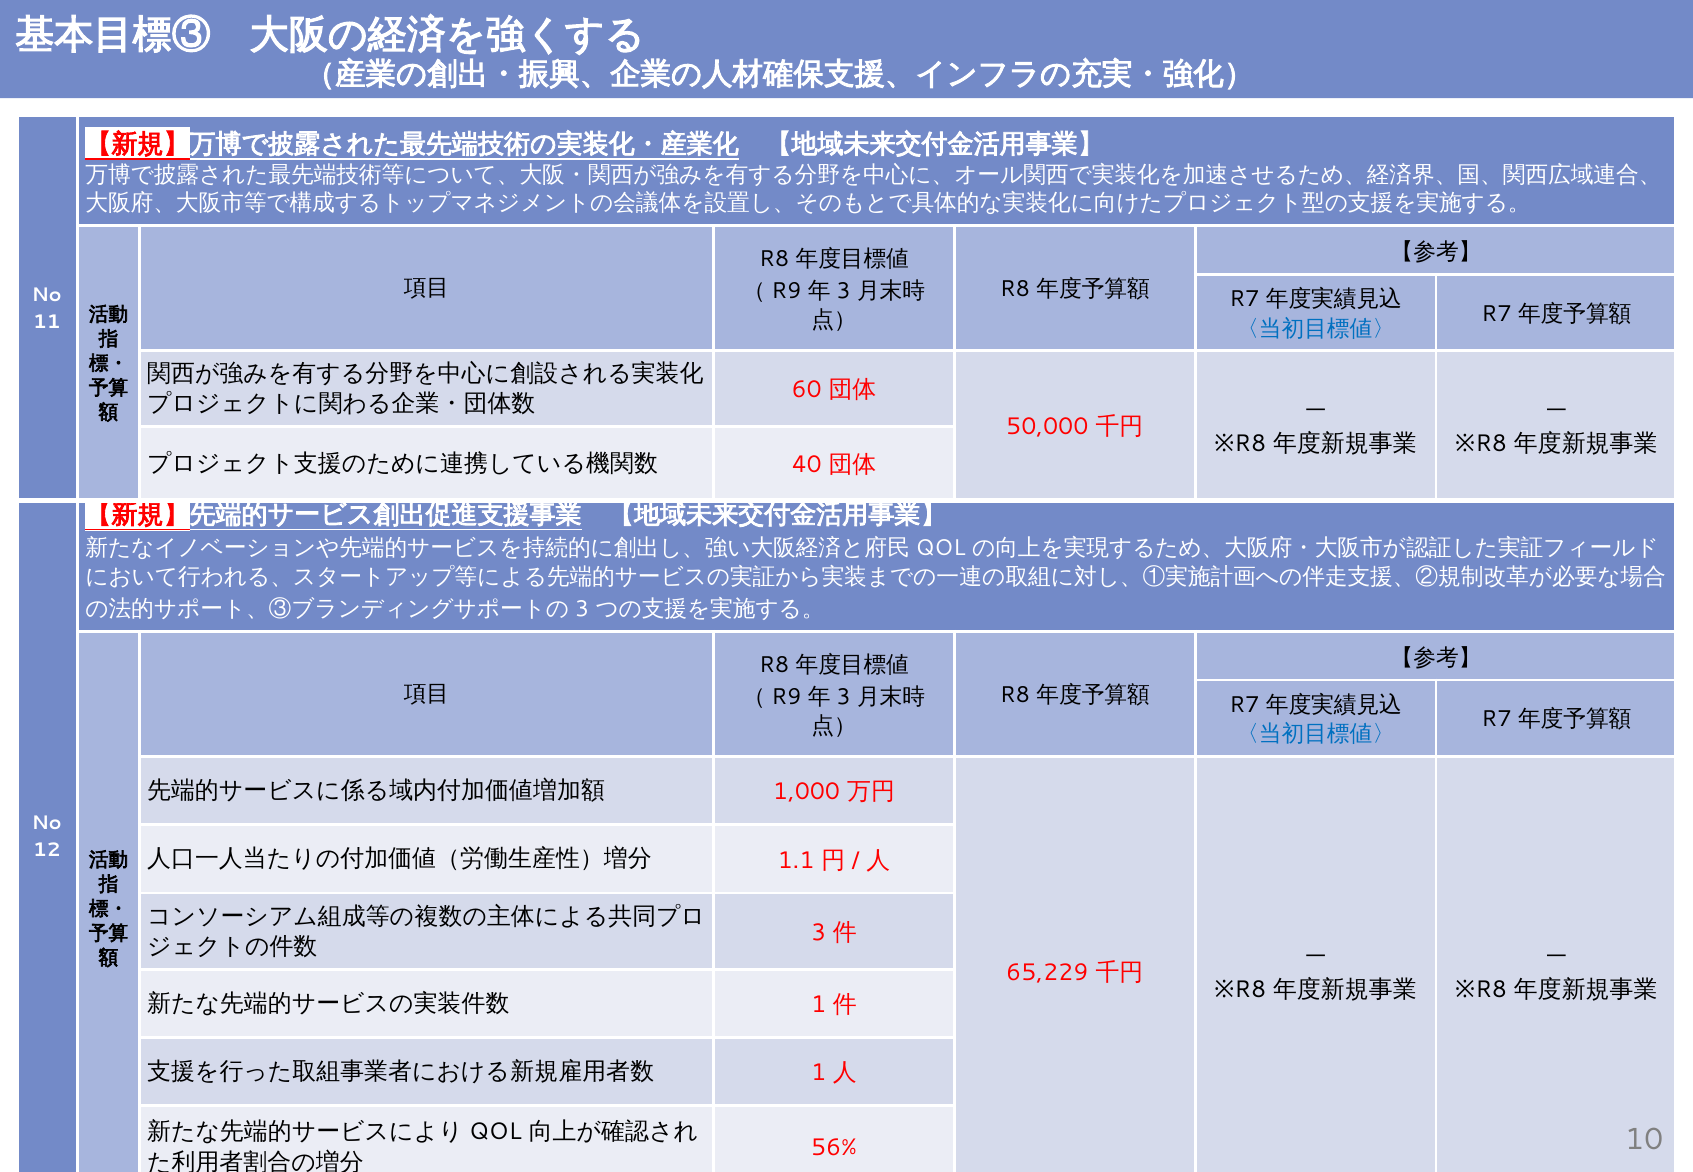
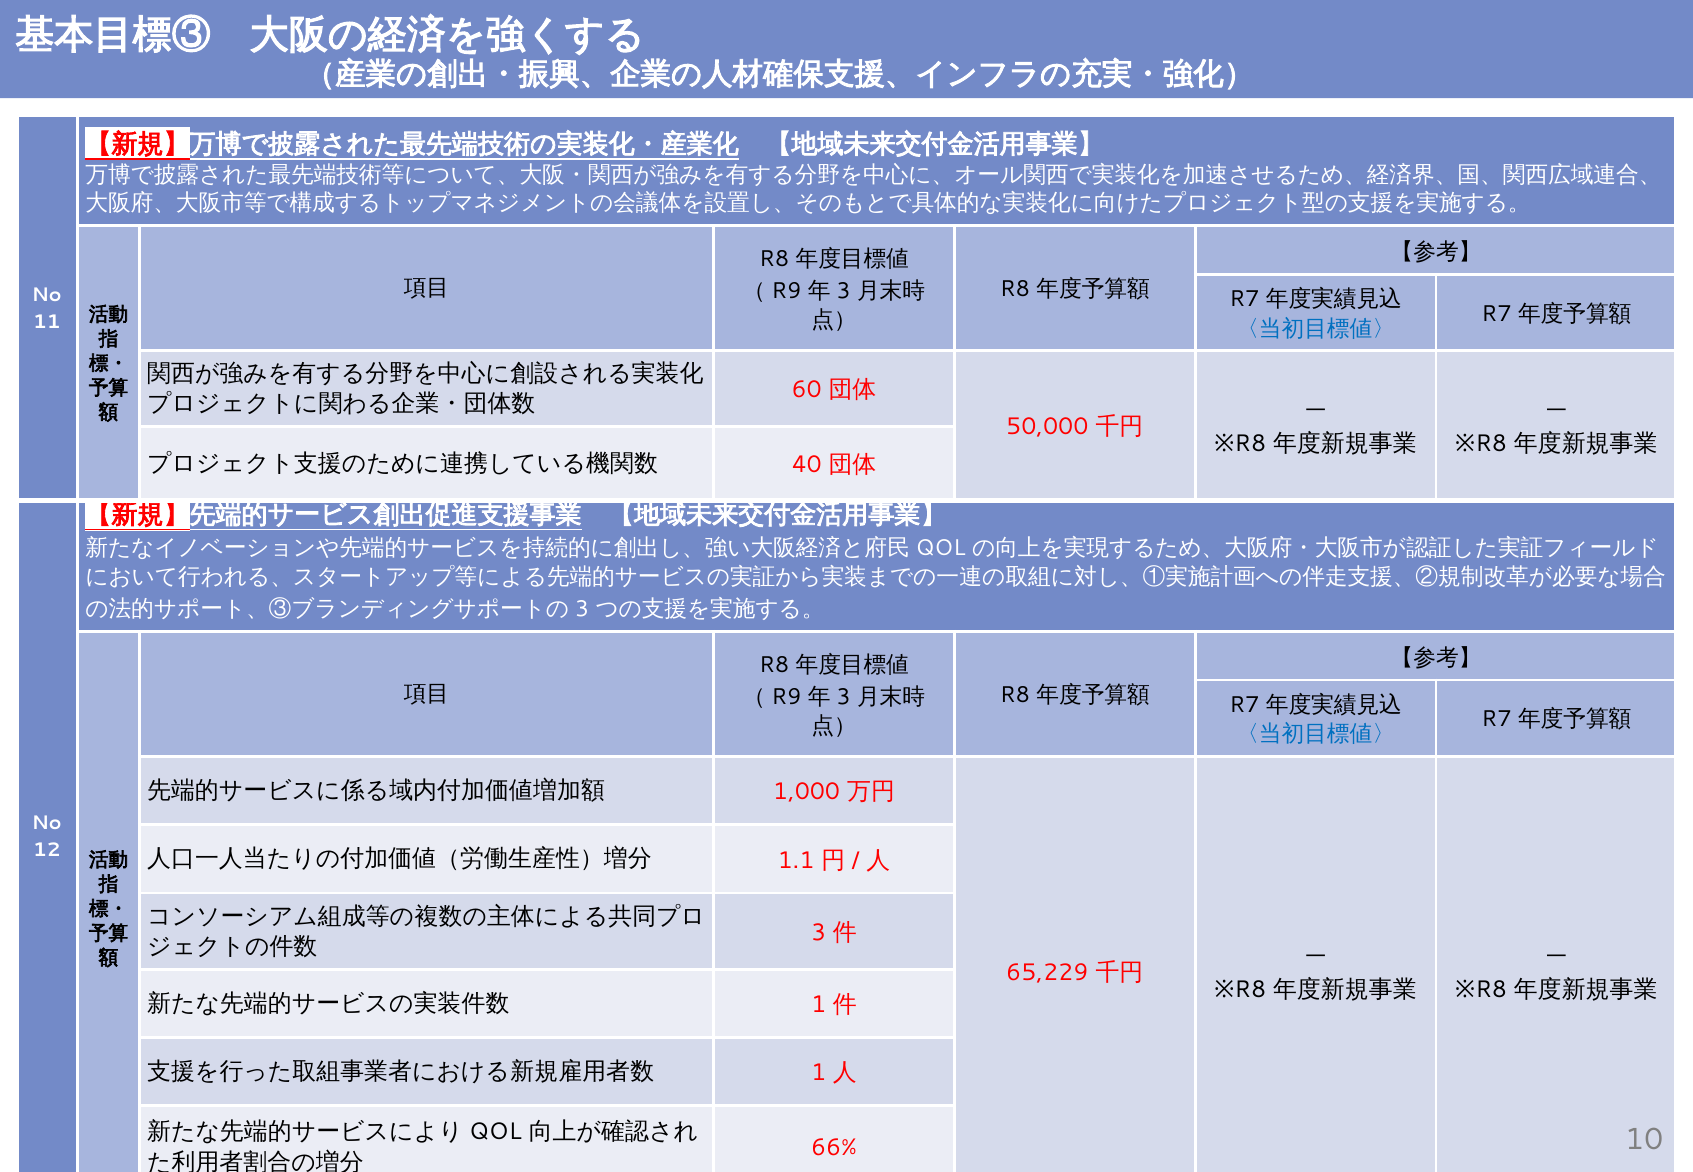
56%: 56% -> 66%
